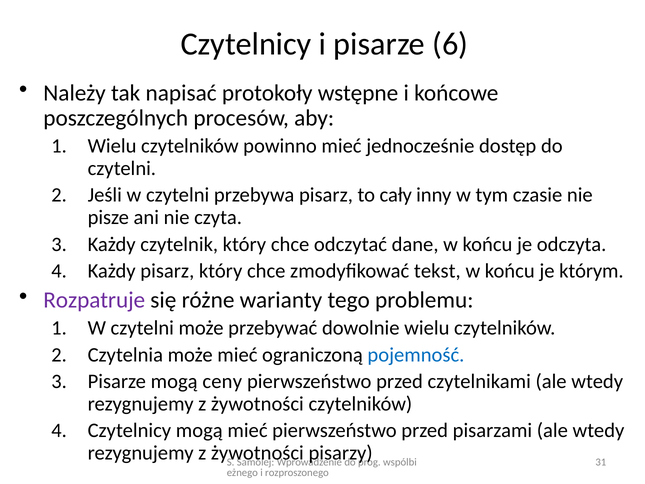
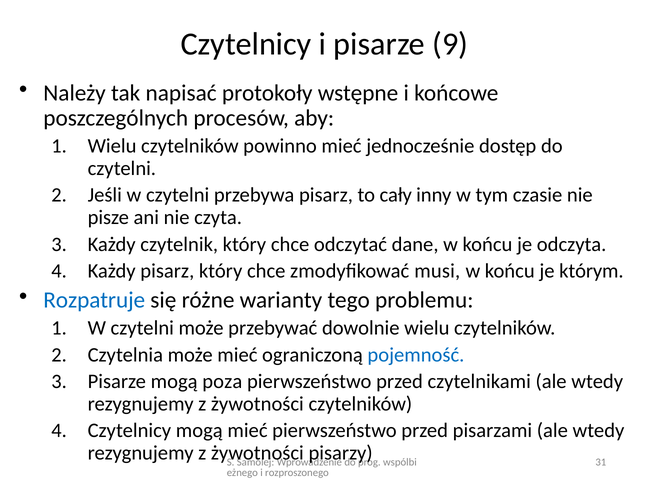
6: 6 -> 9
tekst: tekst -> musi
Rozpatruje colour: purple -> blue
ceny: ceny -> poza
